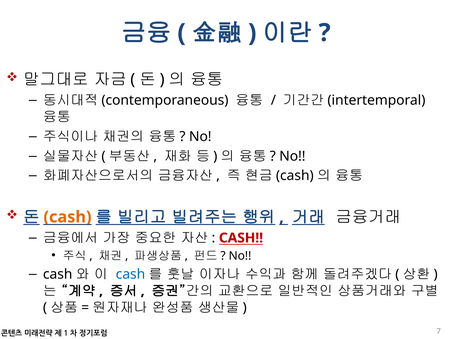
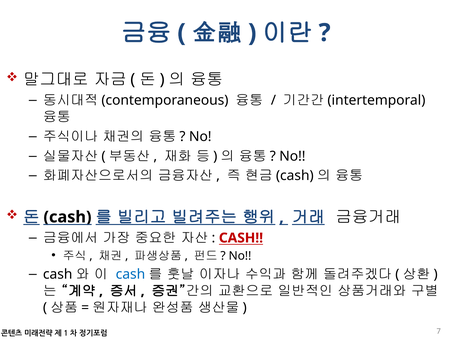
cash at (67, 217) colour: orange -> black
